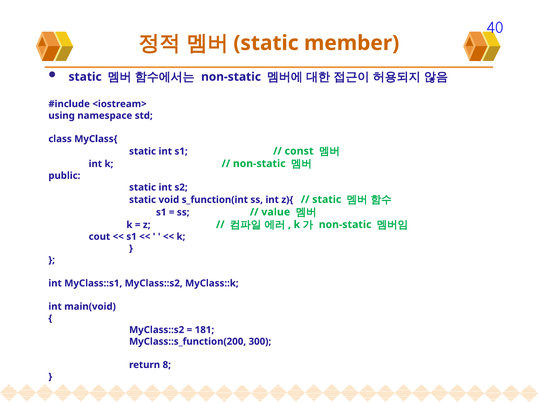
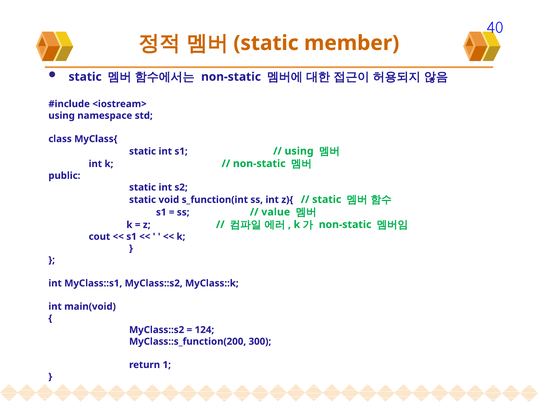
const at (299, 151): const -> using
181: 181 -> 124
8: 8 -> 1
